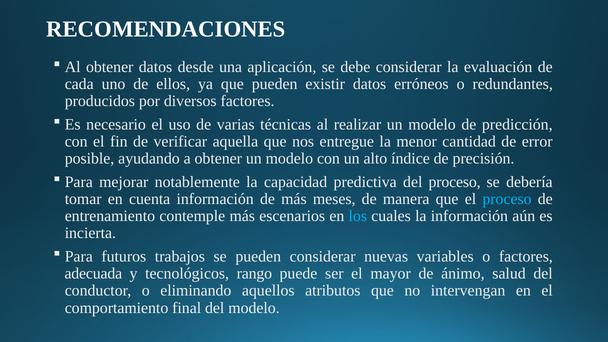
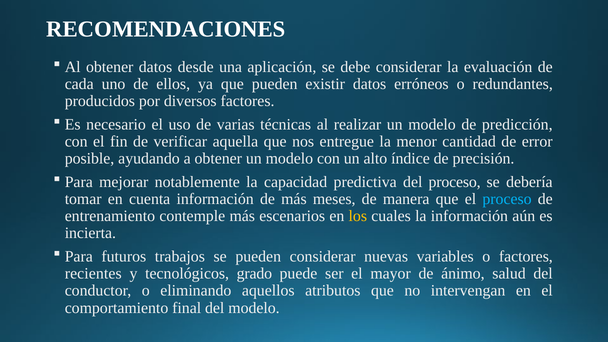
los colour: light blue -> yellow
adecuada: adecuada -> recientes
rango: rango -> grado
